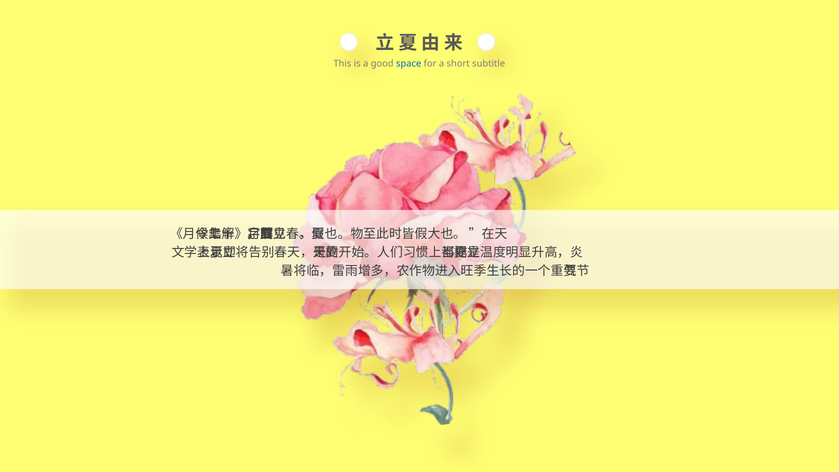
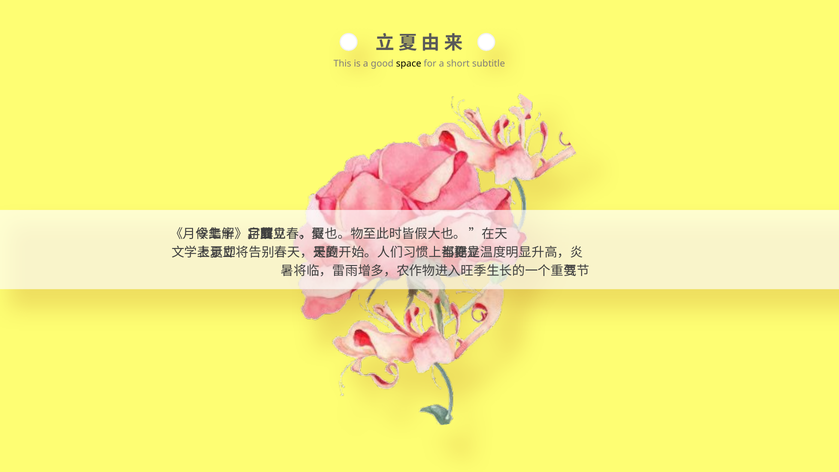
space colour: blue -> black
